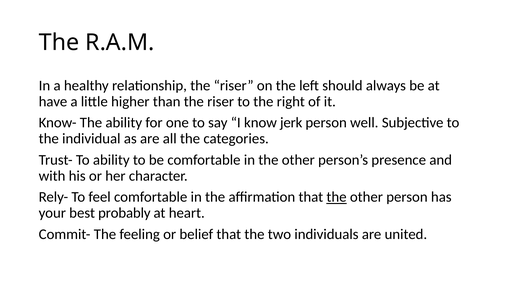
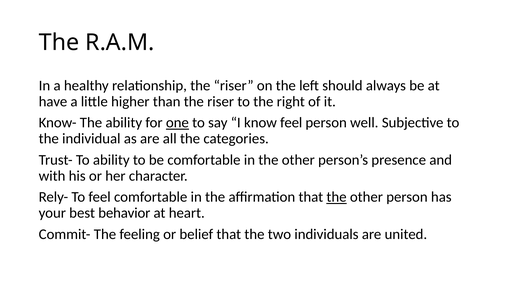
one underline: none -> present
know jerk: jerk -> feel
probably: probably -> behavior
